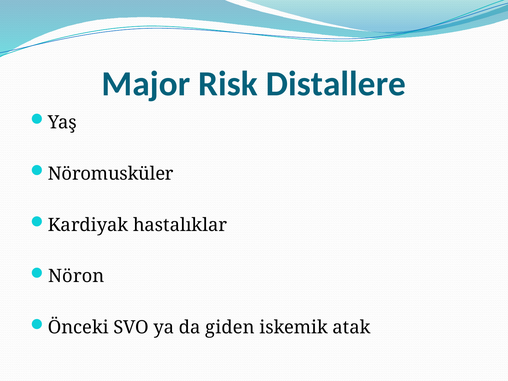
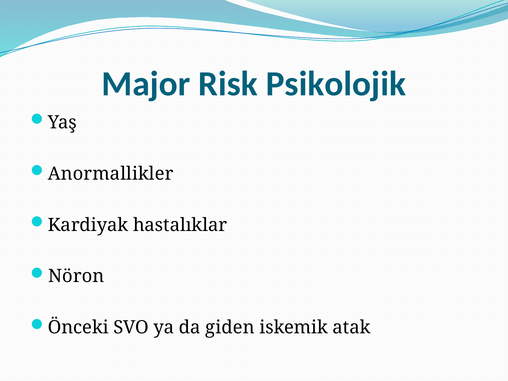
Distallere: Distallere -> Psikolojik
Nöromusküler: Nöromusküler -> Anormallikler
